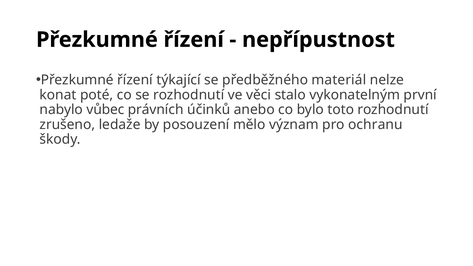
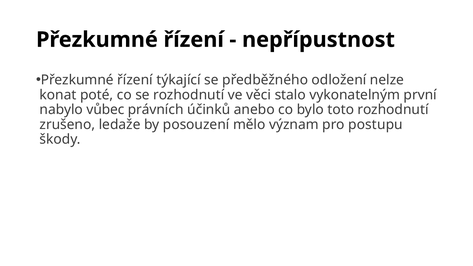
materiál: materiál -> odložení
ochranu: ochranu -> postupu
